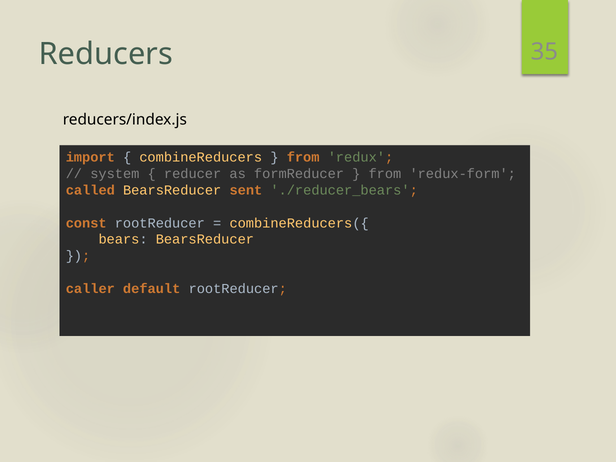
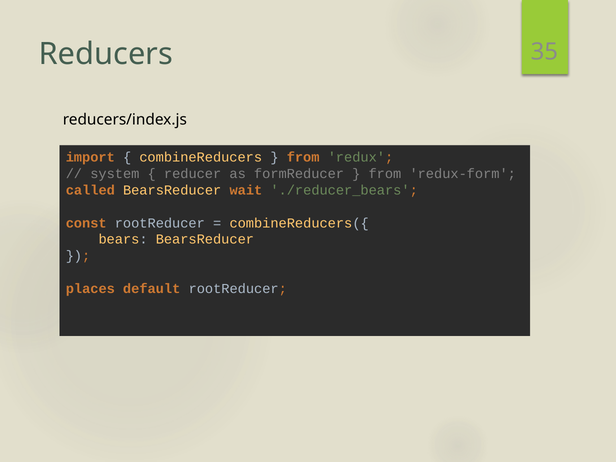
sent: sent -> wait
caller: caller -> places
